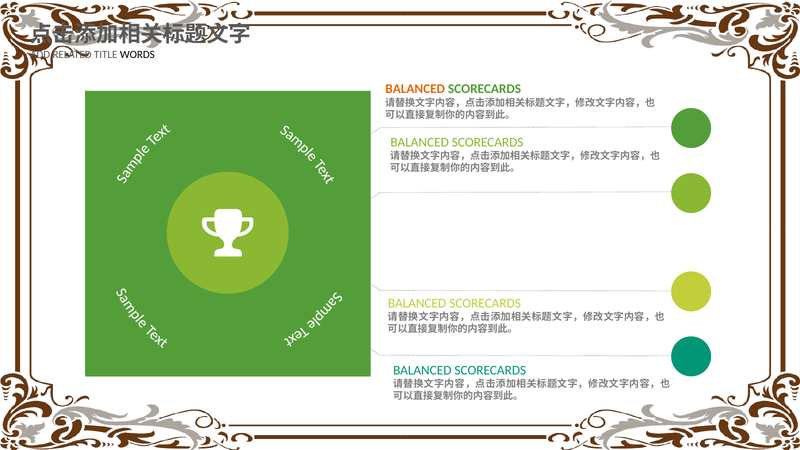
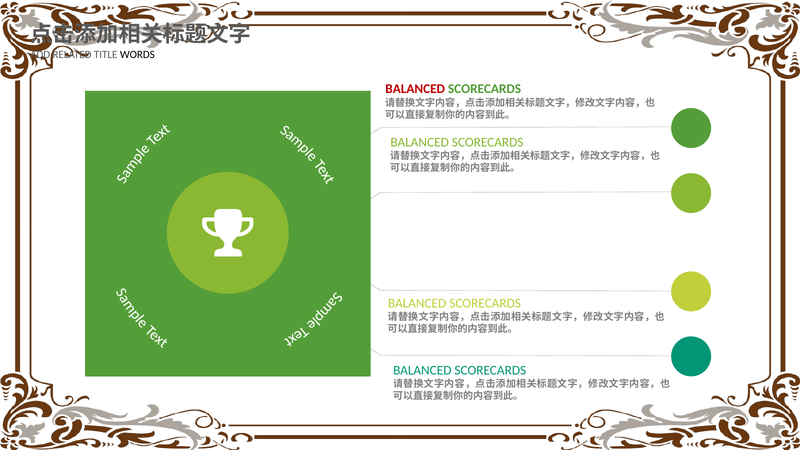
BALANCED at (415, 89) colour: orange -> red
